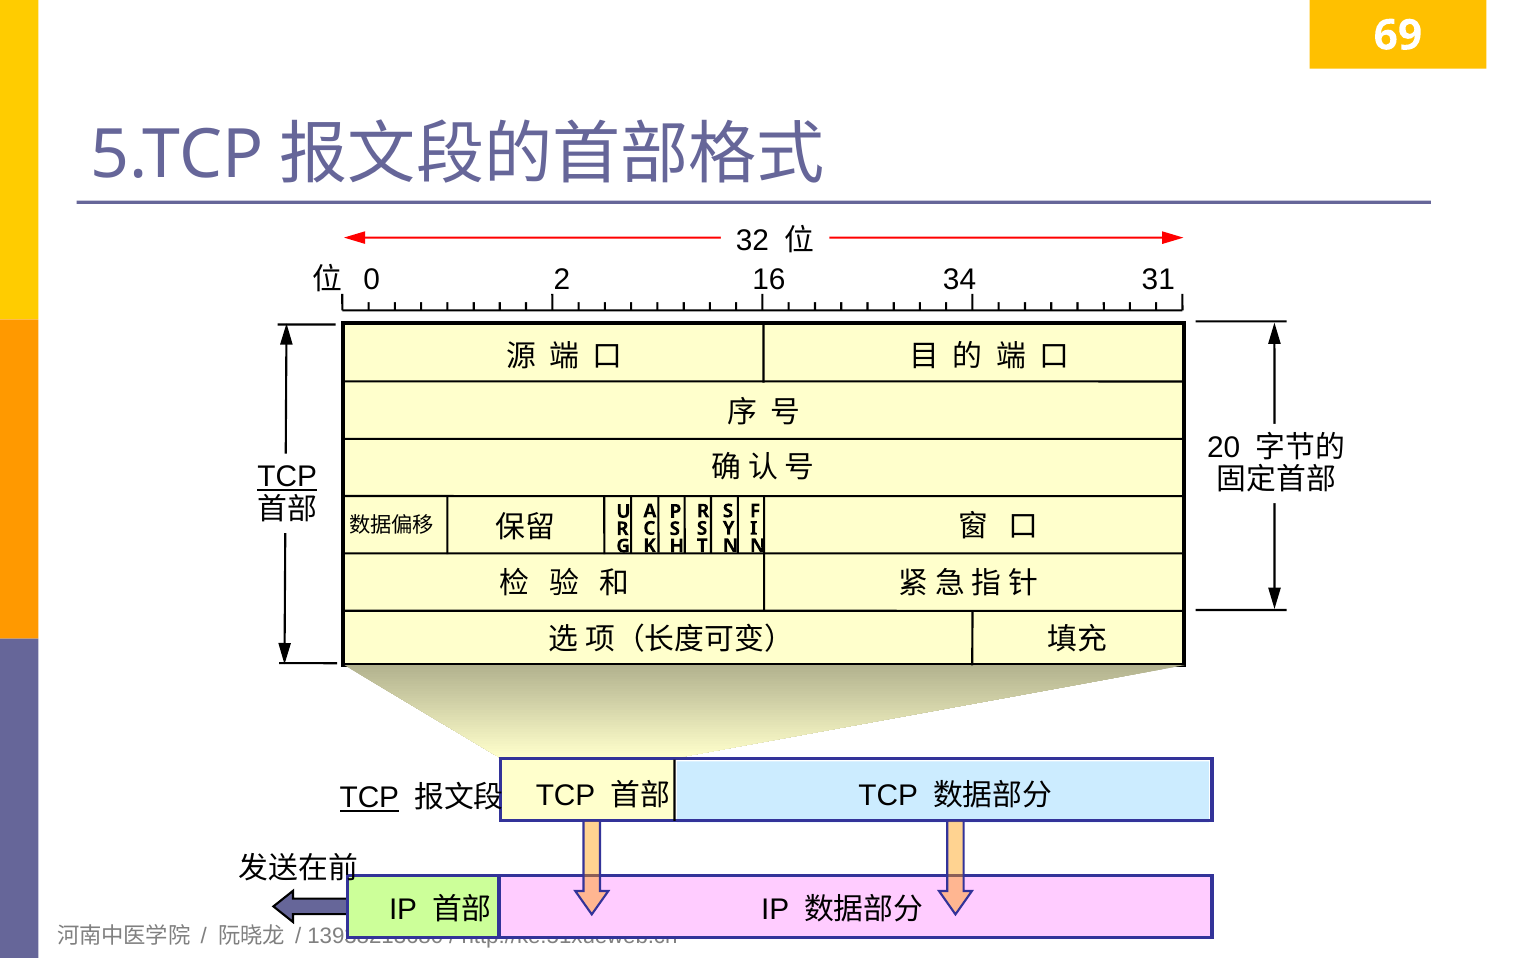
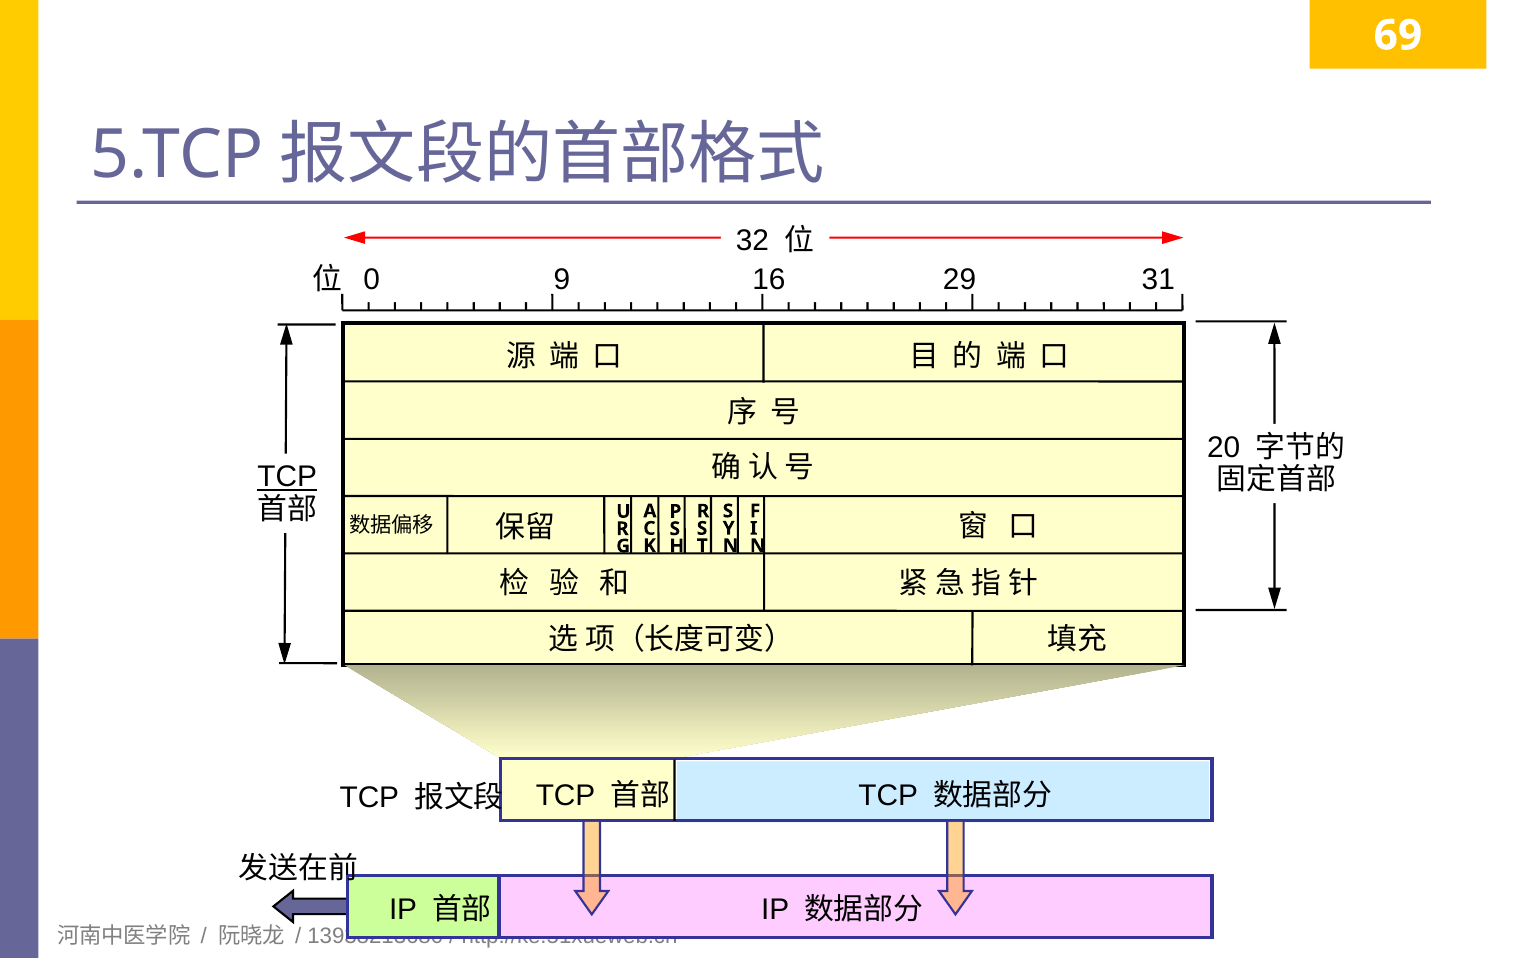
2: 2 -> 9
34: 34 -> 29
TCP at (369, 798) underline: present -> none
